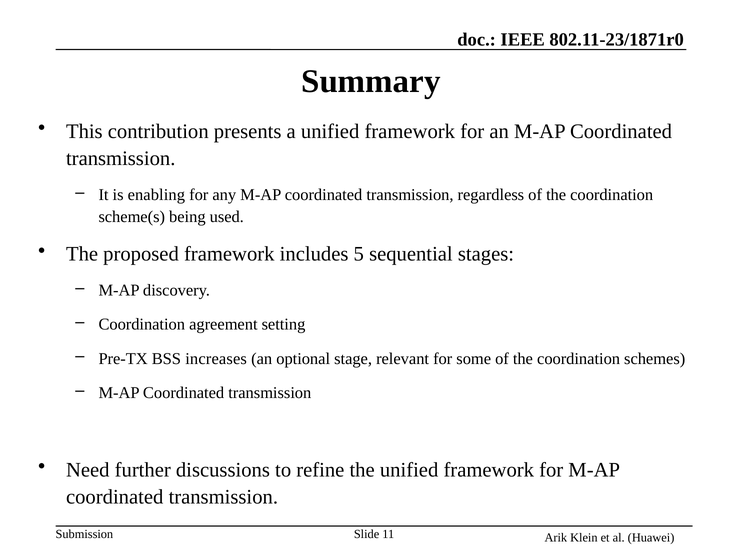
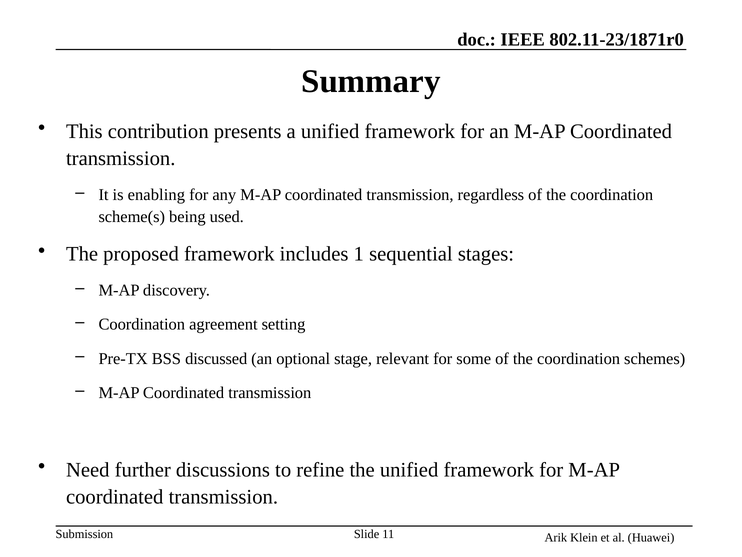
5: 5 -> 1
increases: increases -> discussed
